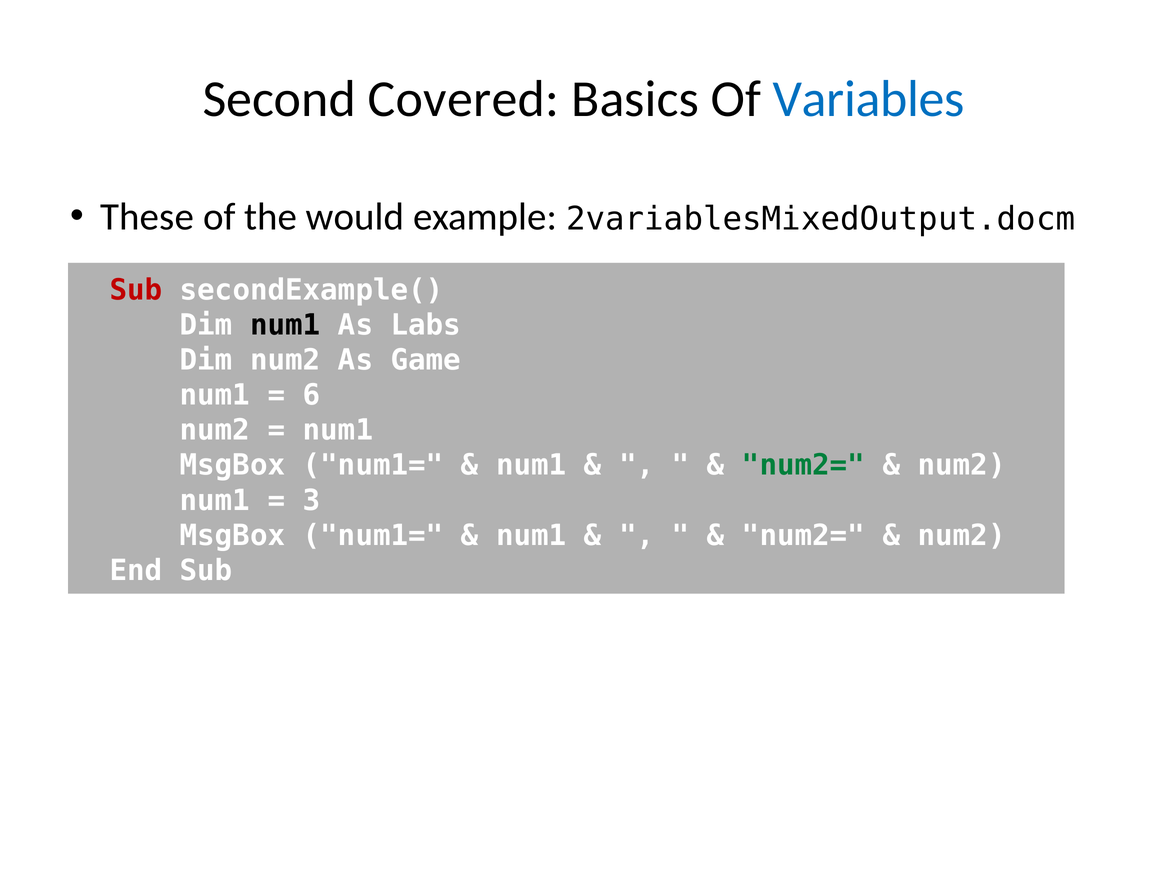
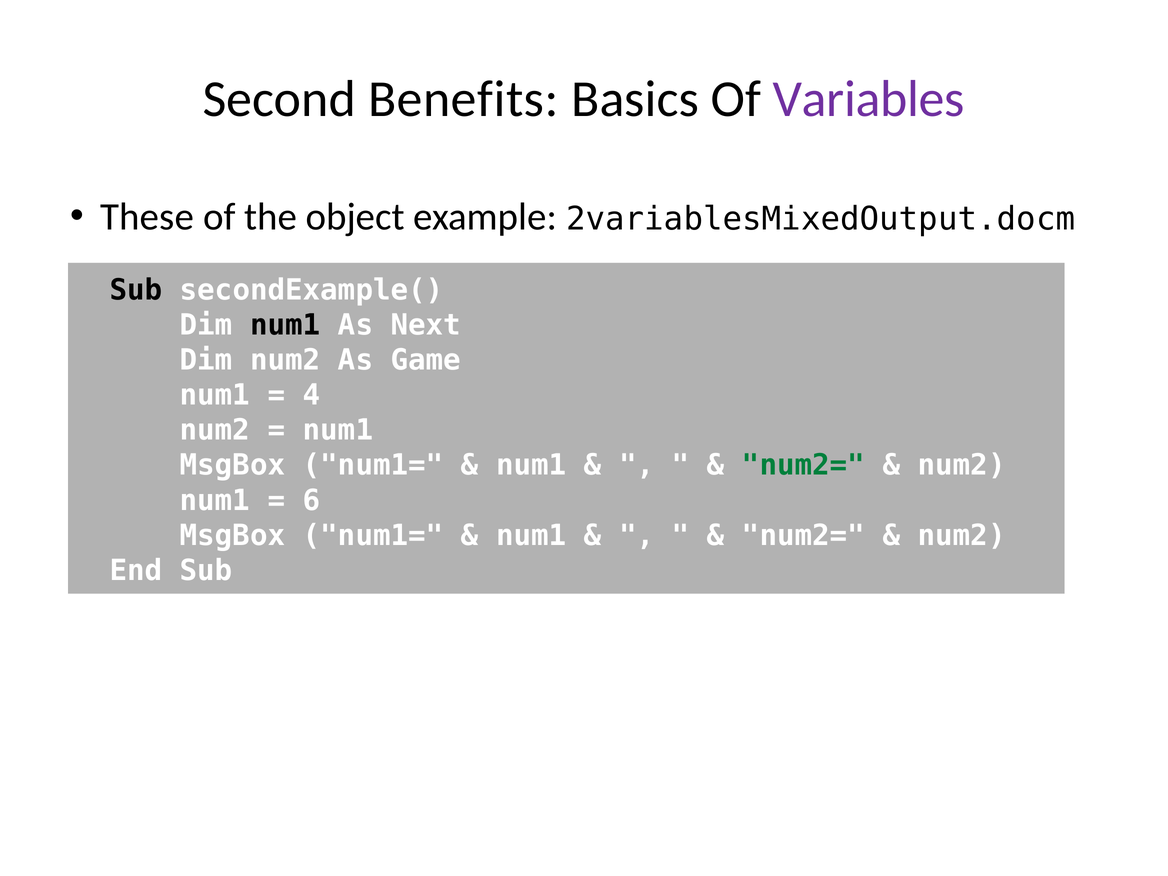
Covered: Covered -> Benefits
Variables colour: blue -> purple
would: would -> object
Sub at (136, 290) colour: red -> black
Labs: Labs -> Next
6: 6 -> 4
3: 3 -> 6
